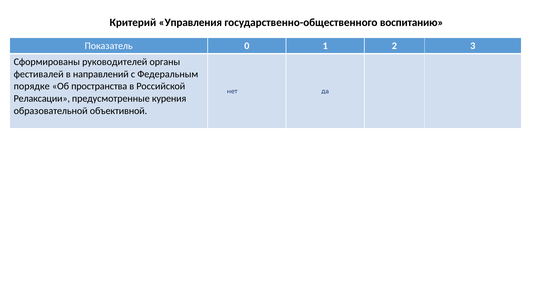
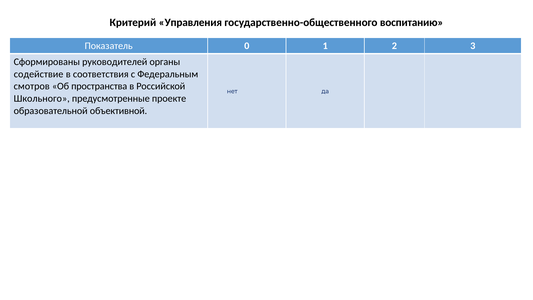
фестивалей: фестивалей -> содействие
направлений: направлений -> соответствия
порядке: порядке -> смотров
Релаксации: Релаксации -> Школьного
курения: курения -> проекте
